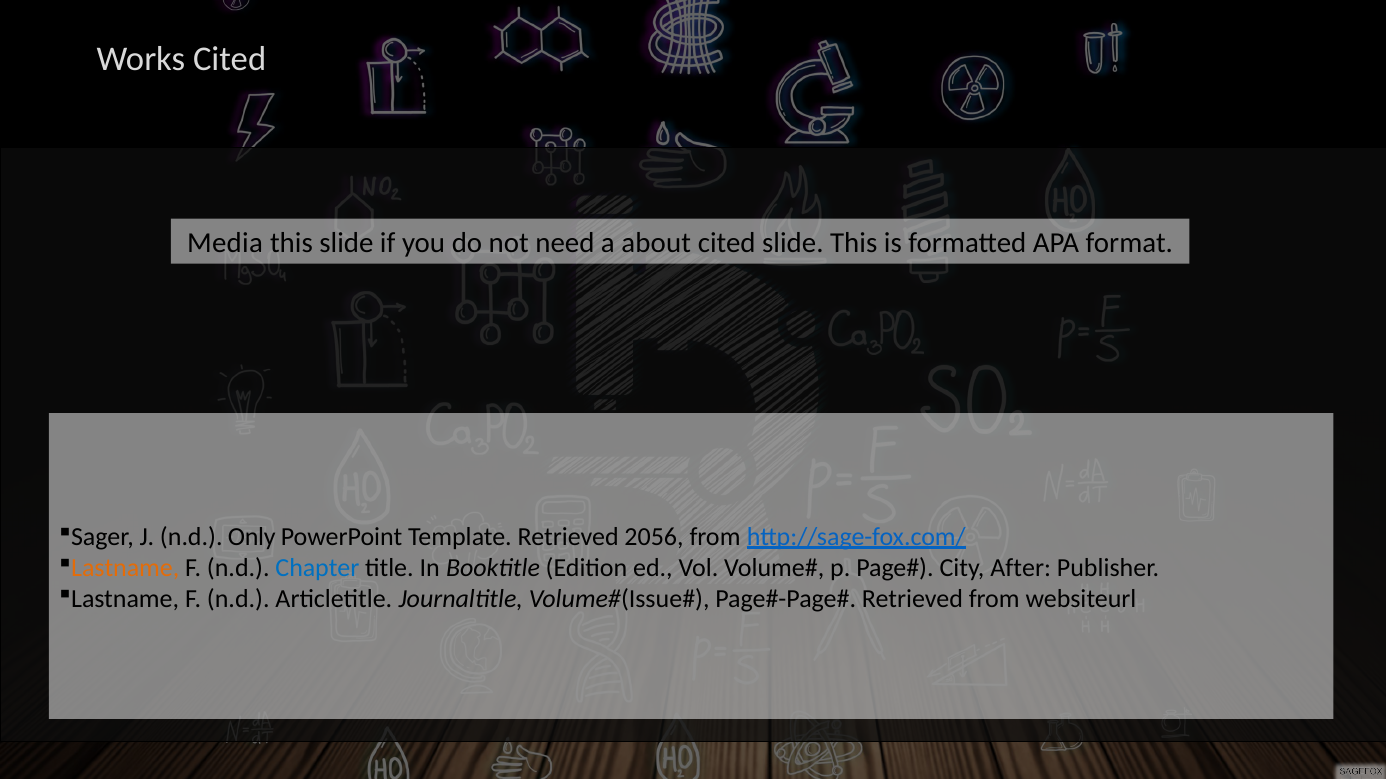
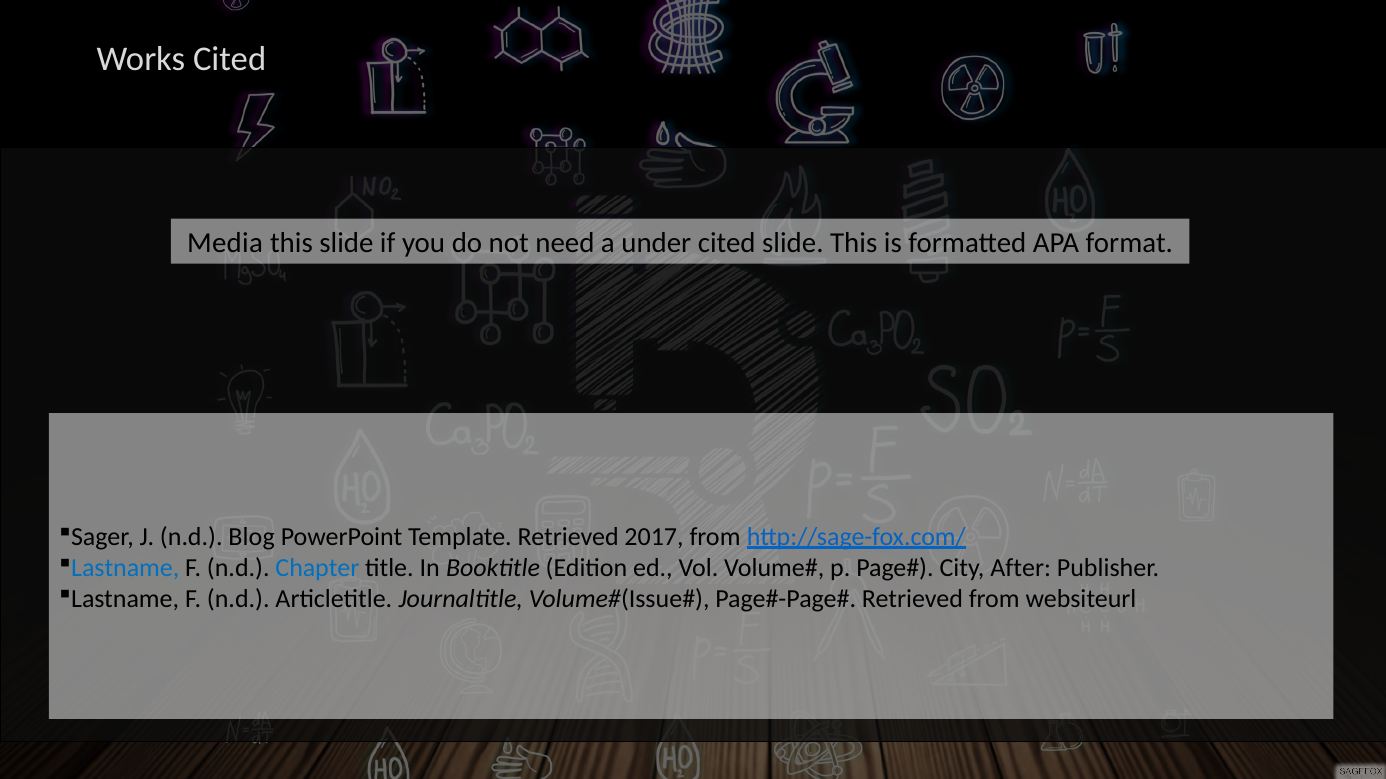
about: about -> under
Only: Only -> Blog
2056: 2056 -> 2017
Lastname at (125, 569) colour: orange -> blue
